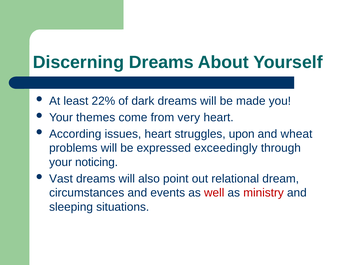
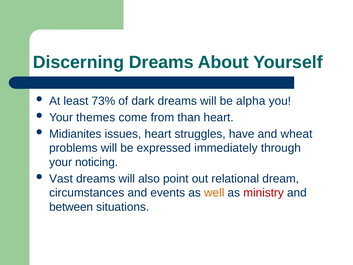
22%: 22% -> 73%
made: made -> alpha
very: very -> than
According: According -> Midianites
upon: upon -> have
exceedingly: exceedingly -> immediately
well colour: red -> orange
sleeping: sleeping -> between
